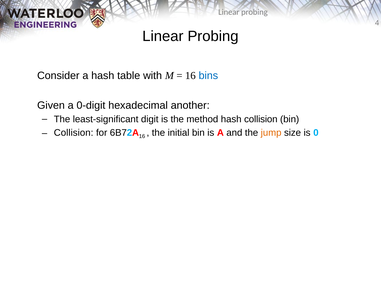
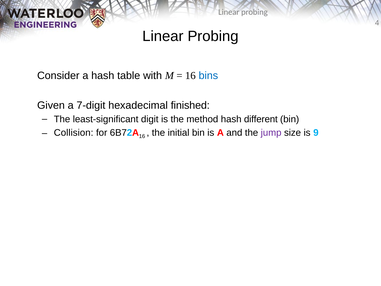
0-digit: 0-digit -> 7-digit
another: another -> finished
hash collision: collision -> different
jump colour: orange -> purple
0: 0 -> 9
